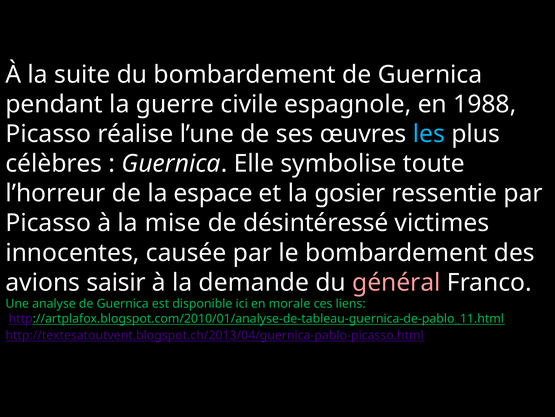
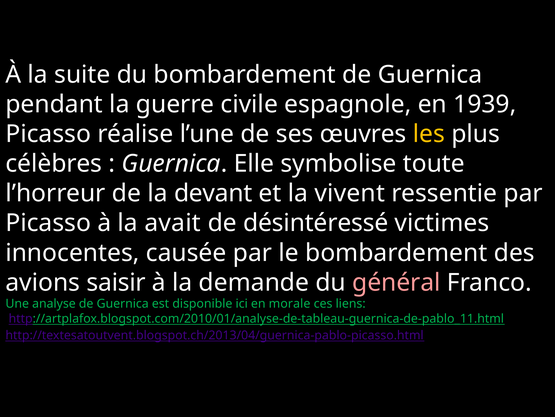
1988: 1988 -> 1939
les colour: light blue -> yellow
espace: espace -> devant
gosier: gosier -> vivent
mise: mise -> avait
